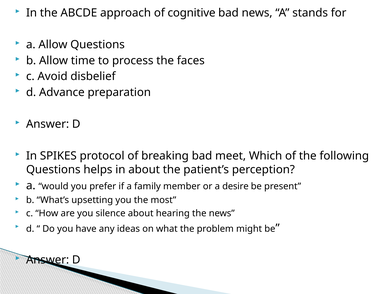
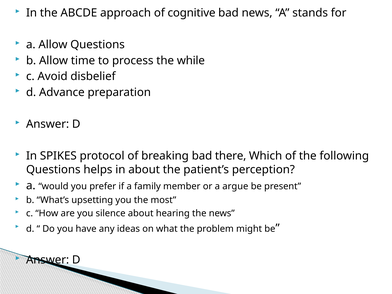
faces: faces -> while
meet: meet -> there
desire: desire -> argue
